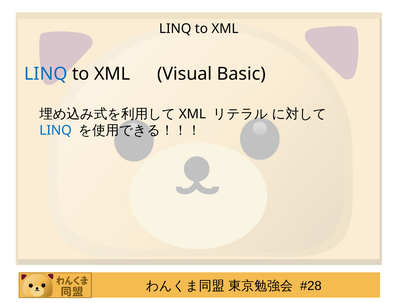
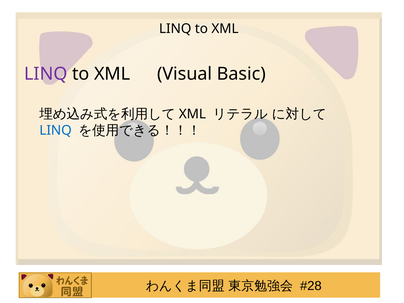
LINQ at (46, 74) colour: blue -> purple
